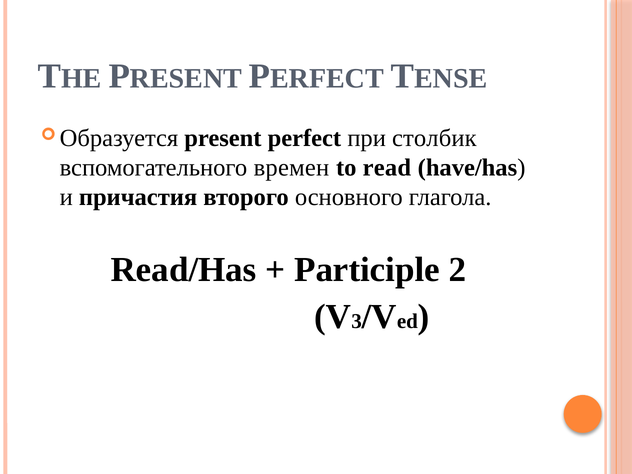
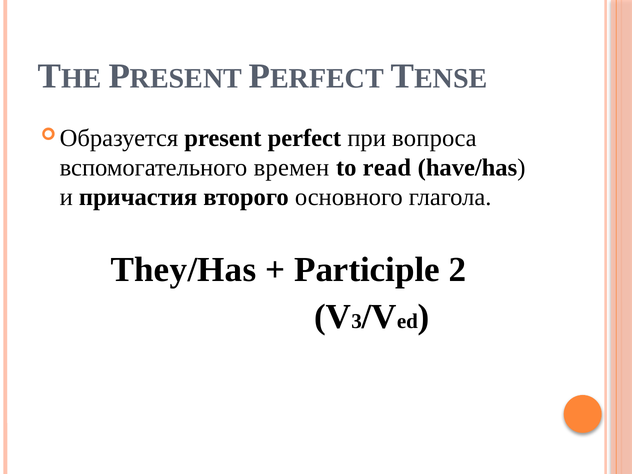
столбик: столбик -> вопроса
Read/Has: Read/Has -> They/Has
